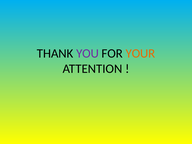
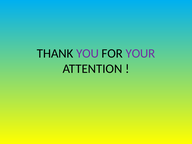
YOUR colour: orange -> purple
